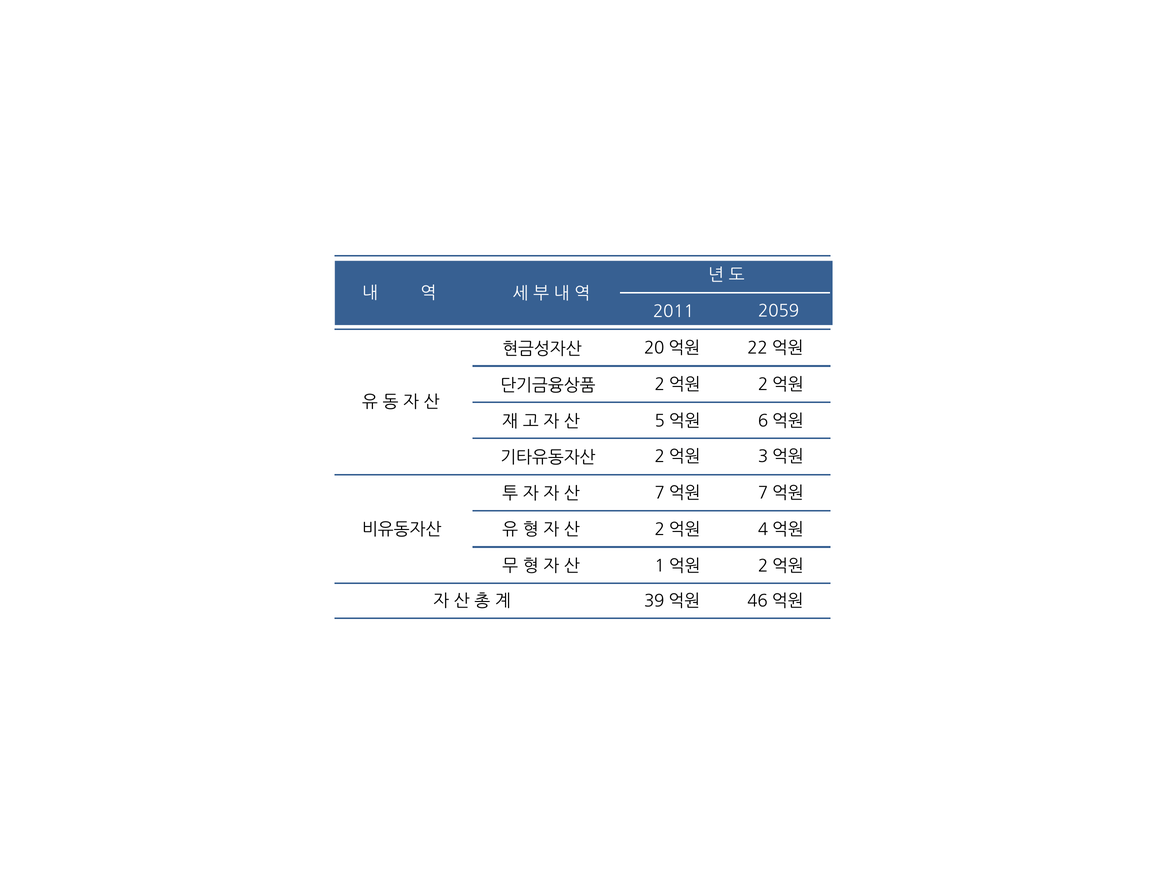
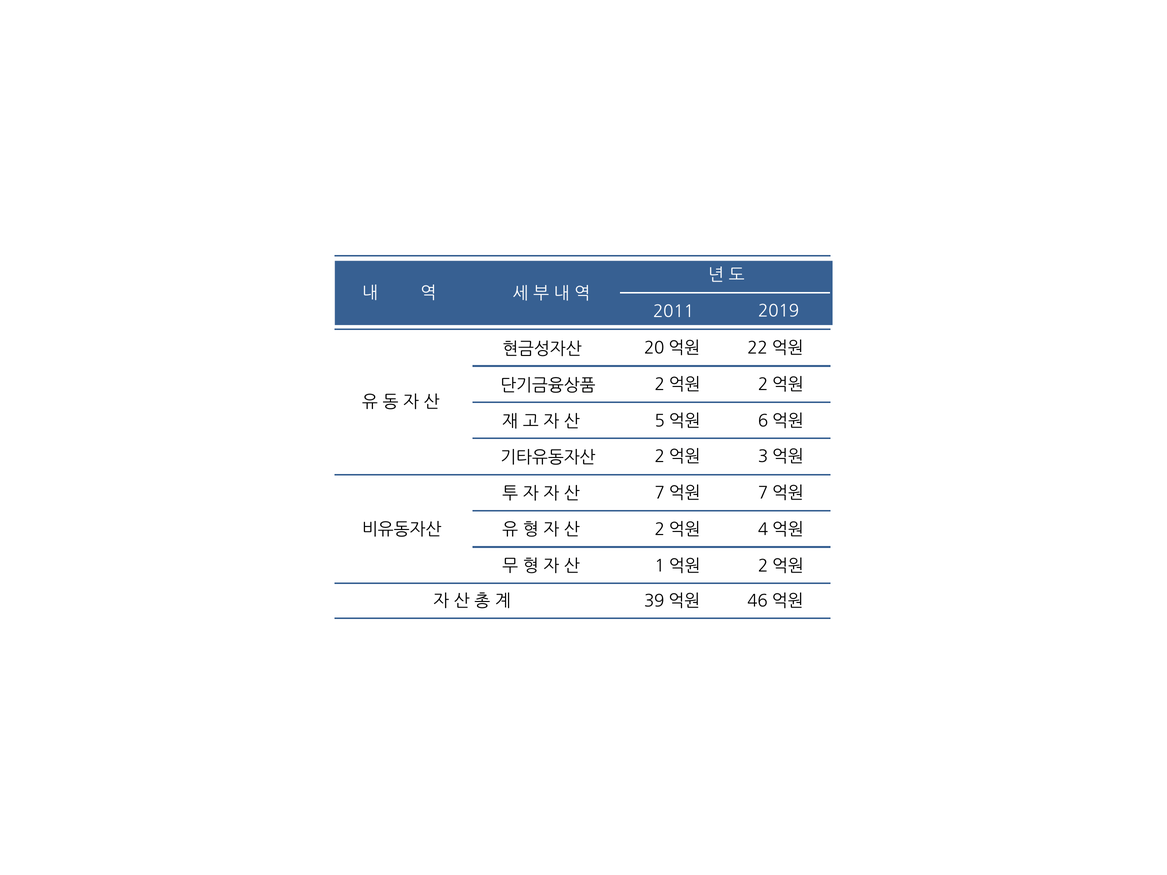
2059: 2059 -> 2019
